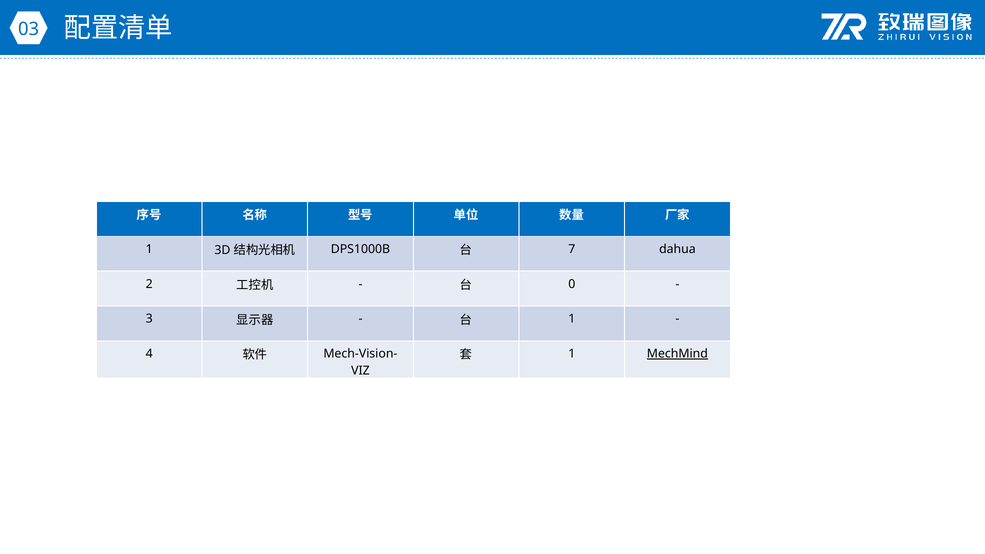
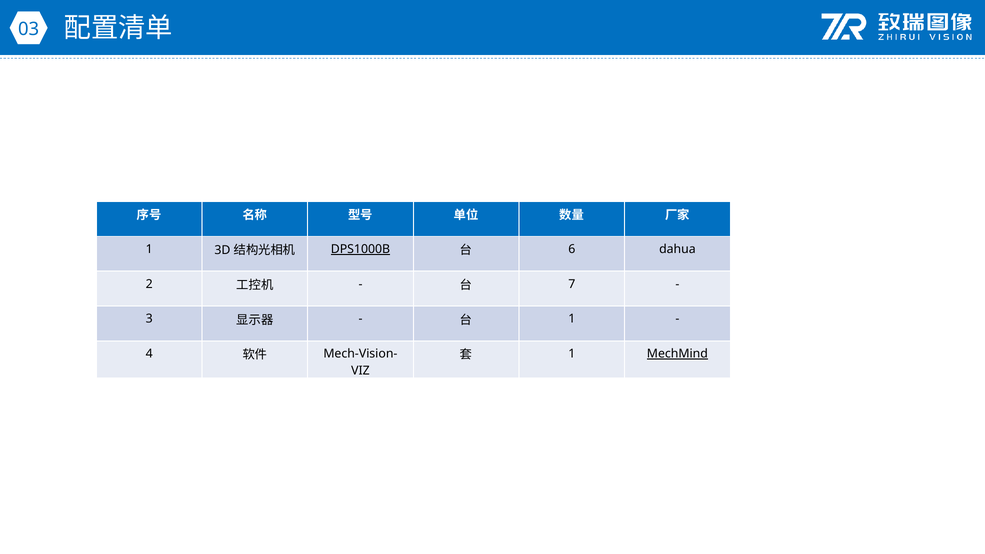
DPS1000B underline: none -> present
7: 7 -> 6
0: 0 -> 7
